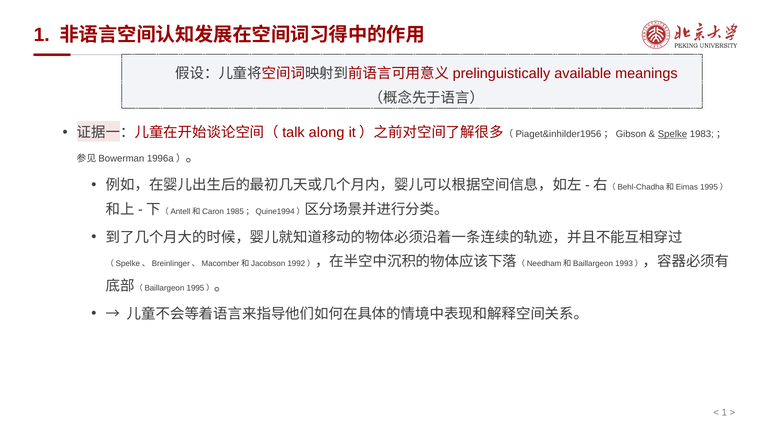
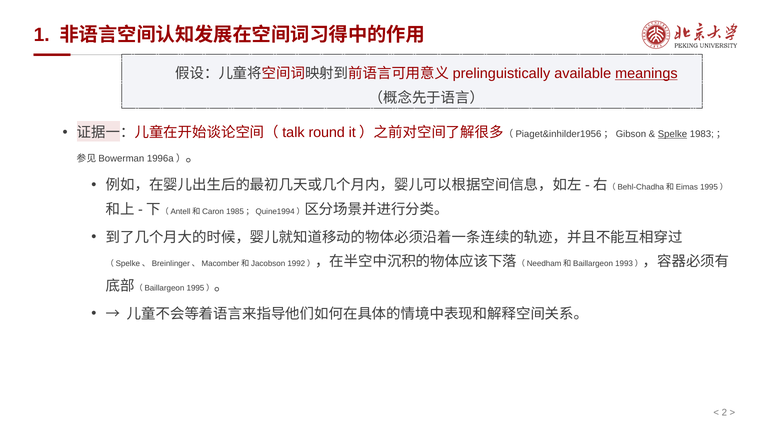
meanings underline: none -> present
along: along -> round
1 at (724, 413): 1 -> 2
